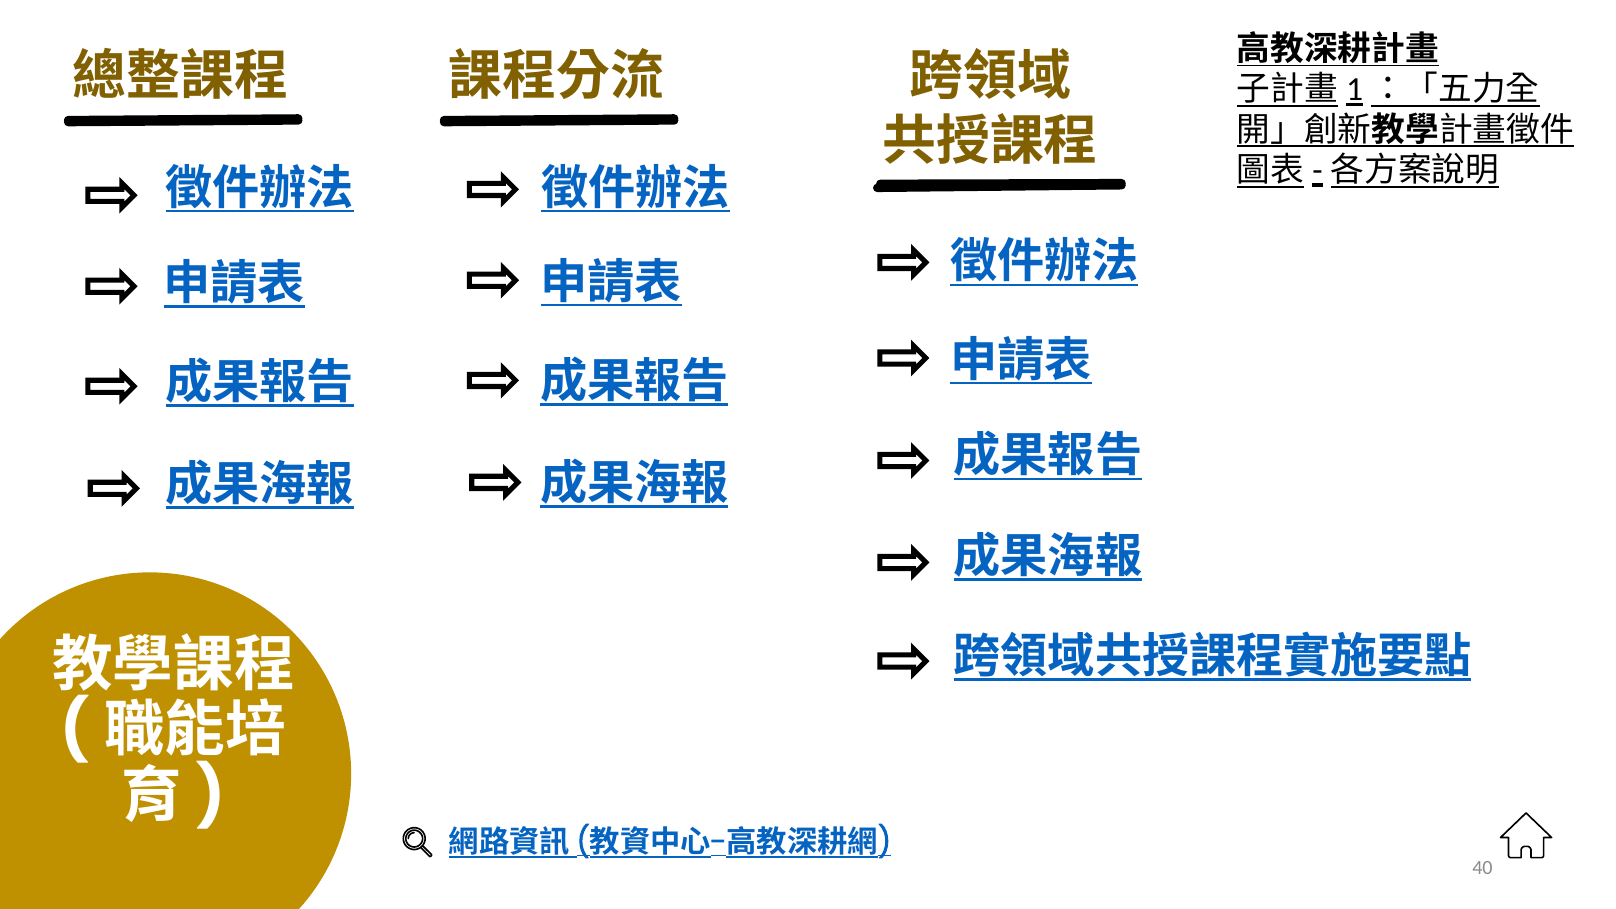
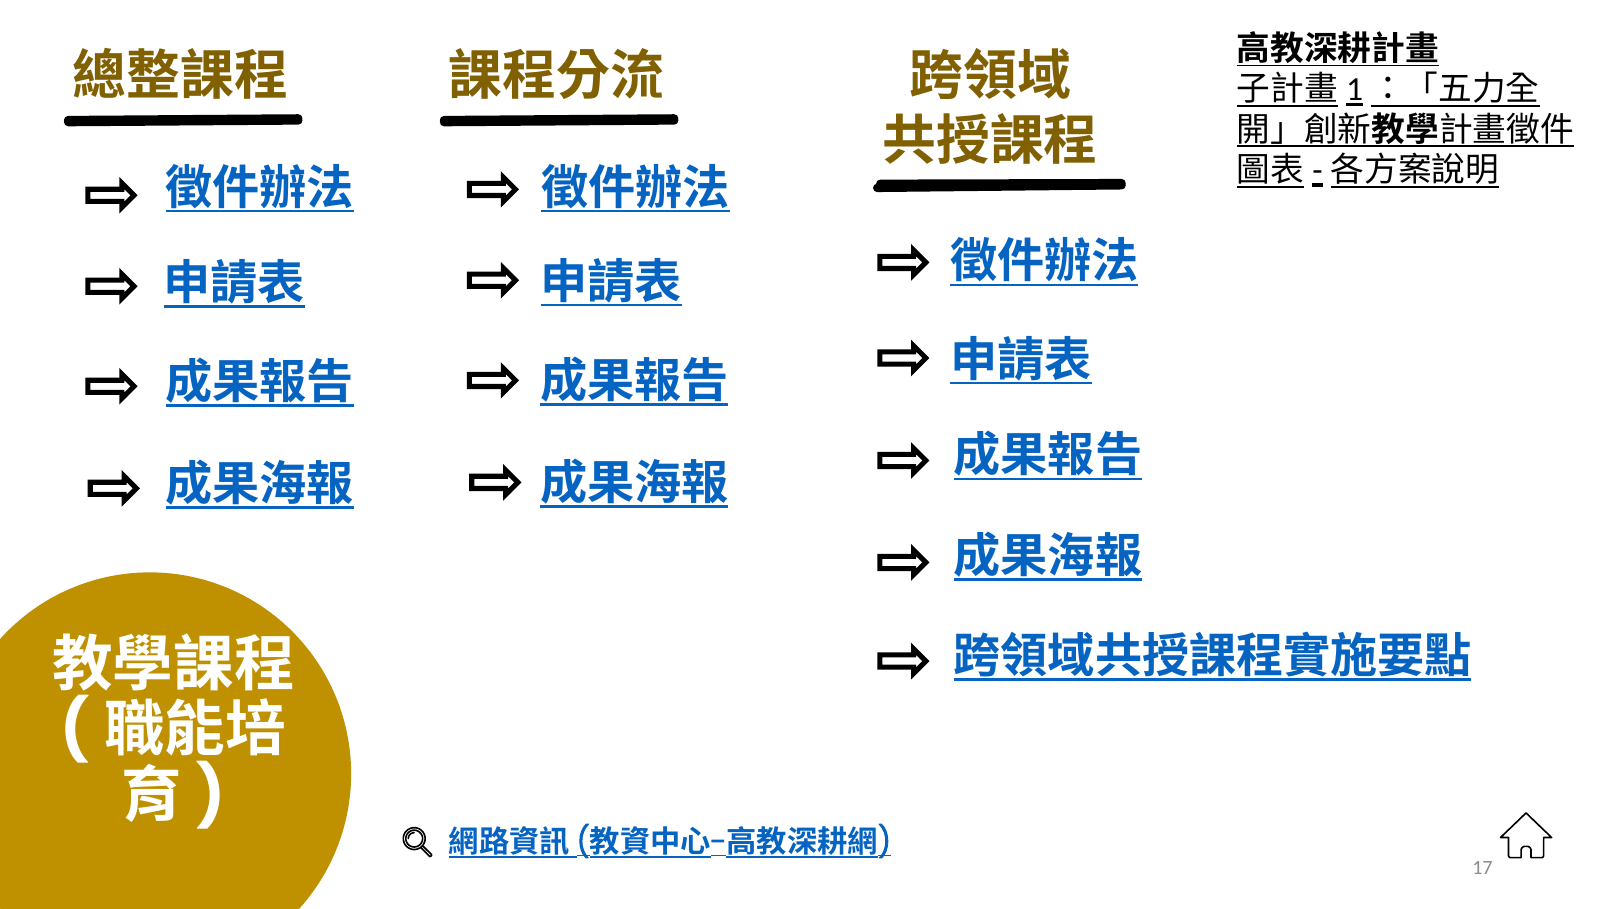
40: 40 -> 17
